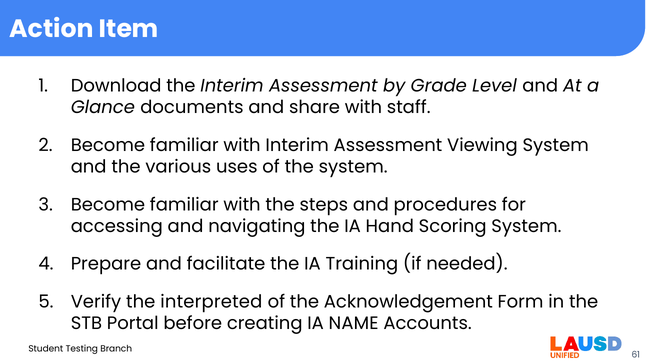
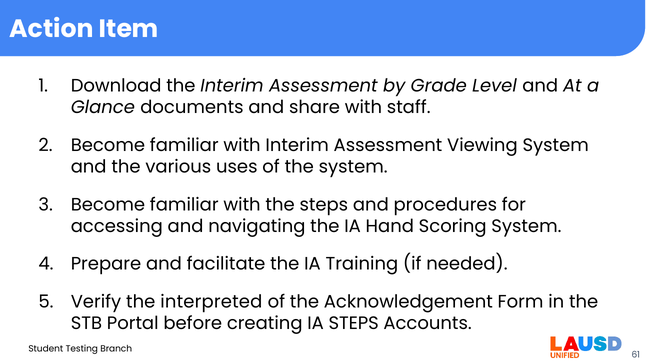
IA NAME: NAME -> STEPS
